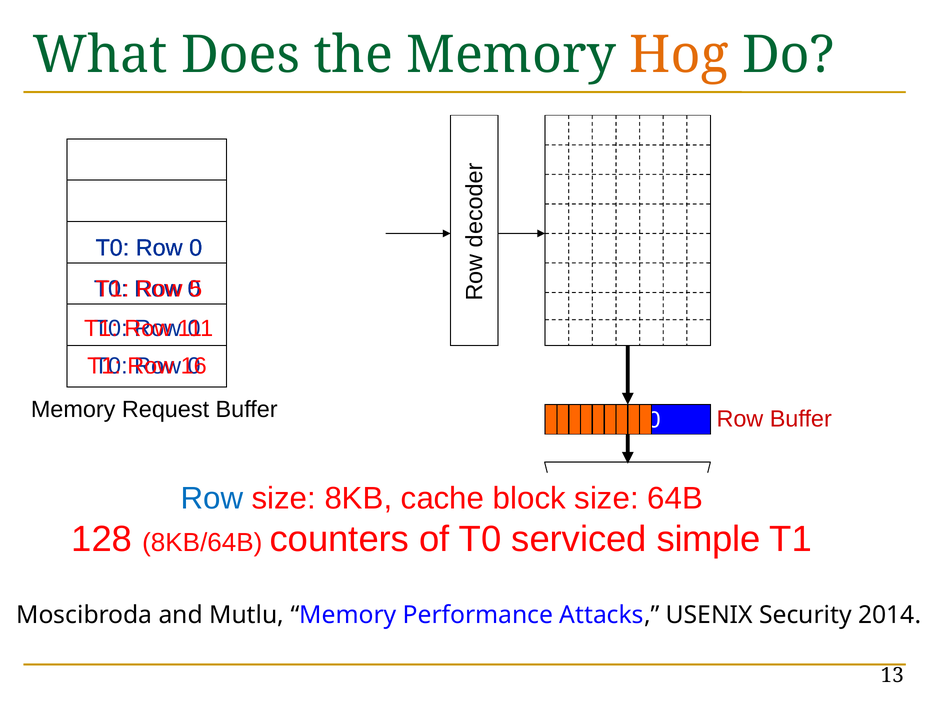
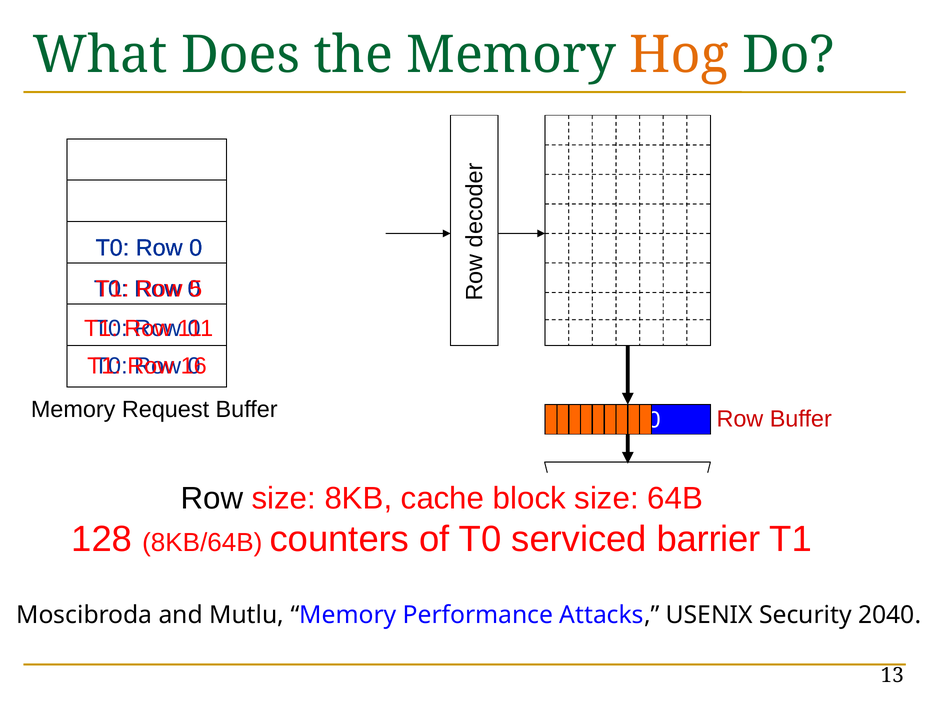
Row at (212, 498) colour: blue -> black
simple: simple -> barrier
2014: 2014 -> 2040
